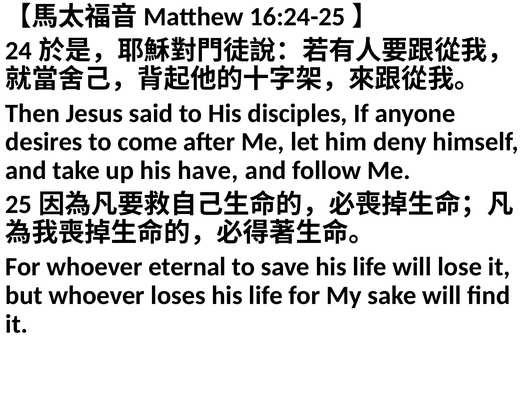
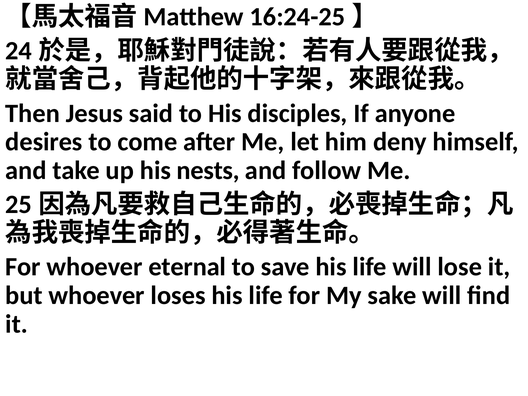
have: have -> nests
